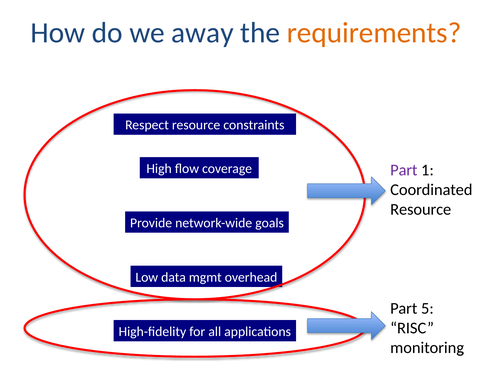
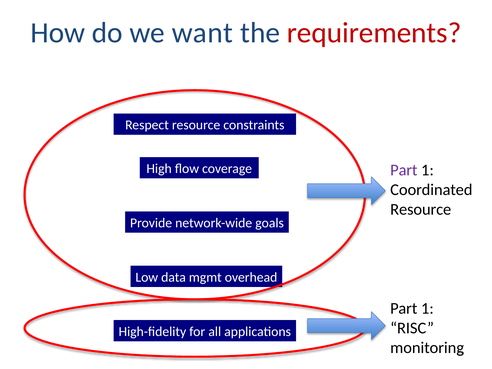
away: away -> want
requirements colour: orange -> red
5 at (427, 308): 5 -> 1
